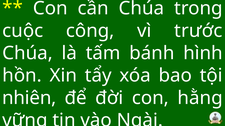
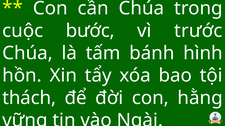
công: công -> bước
nhiên: nhiên -> thách
